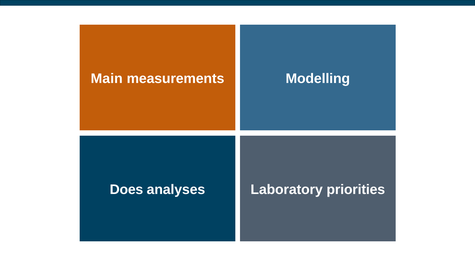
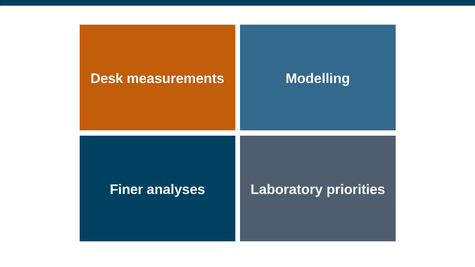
Main: Main -> Desk
Does: Does -> Finer
